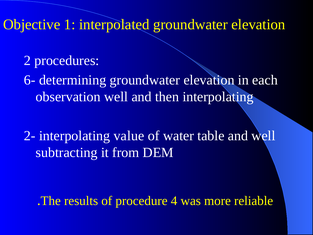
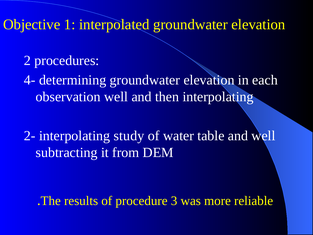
6-: 6- -> 4-
value: value -> study
4: 4 -> 3
